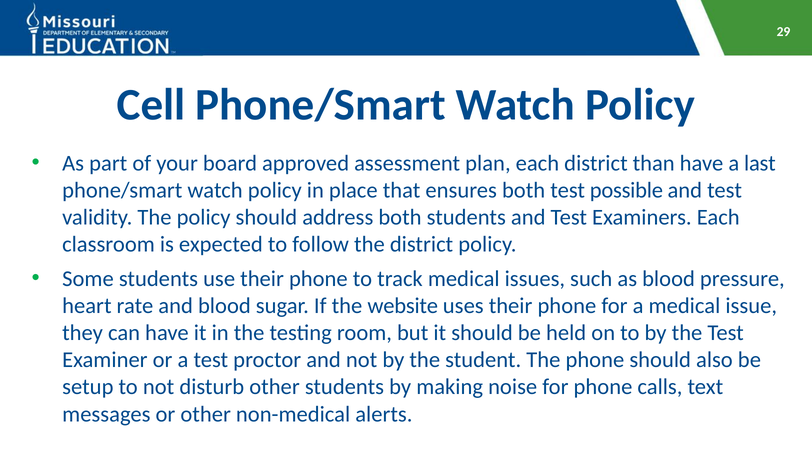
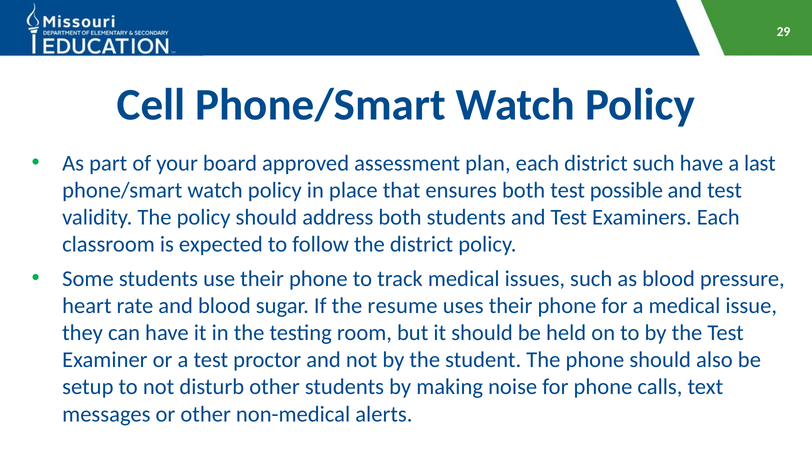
district than: than -> such
website: website -> resume
